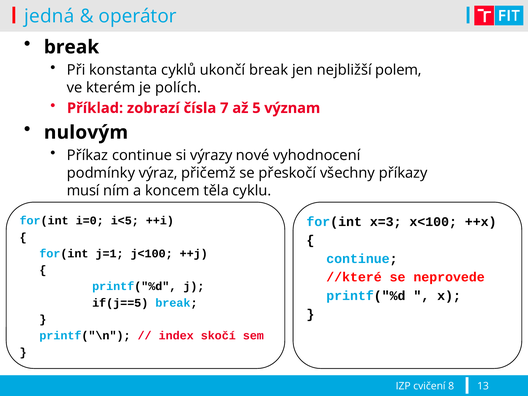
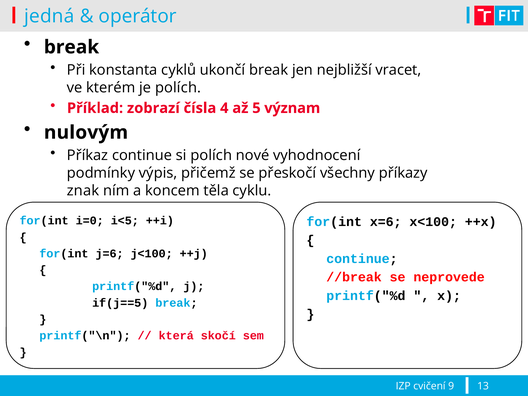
polem: polem -> vracet
7: 7 -> 4
si výrazy: výrazy -> polích
výraz: výraz -> výpis
musí: musí -> znak
x=3: x=3 -> x=6
j=1: j=1 -> j=6
//které: //které -> //break
index: index -> která
8: 8 -> 9
